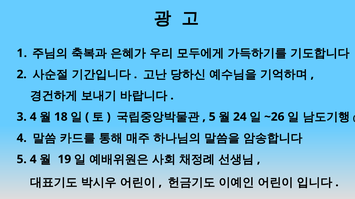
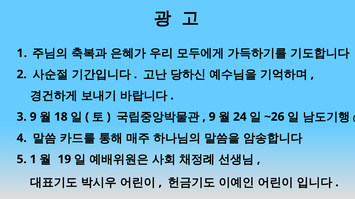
3 4: 4 -> 9
5 at (212, 117): 5 -> 9
5 4: 4 -> 1
